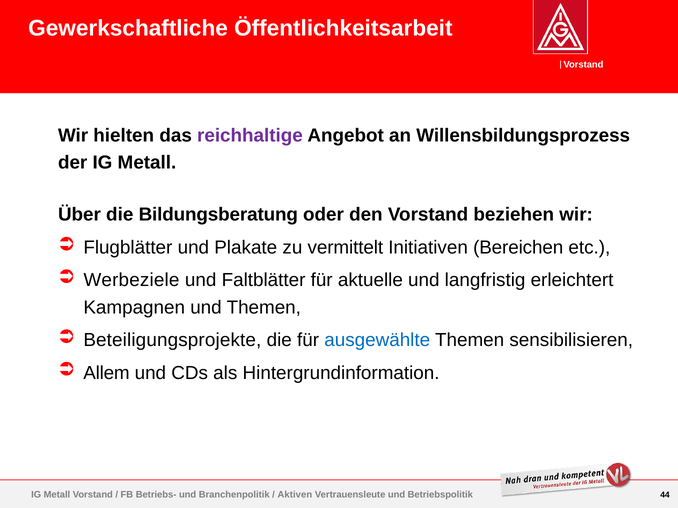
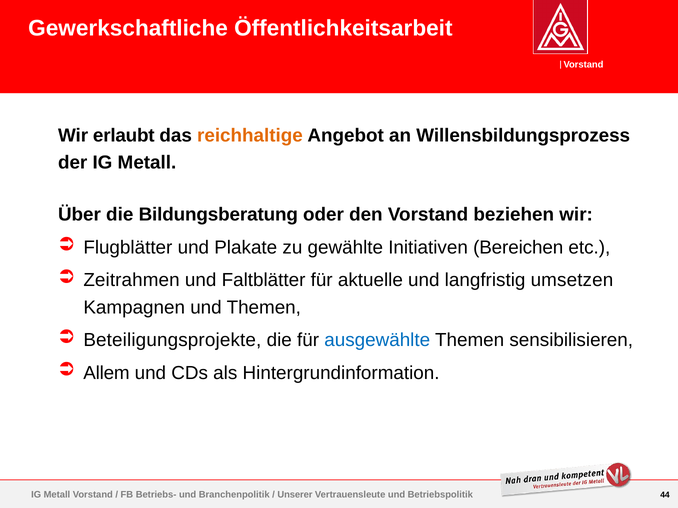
hielten: hielten -> erlaubt
reichhaltige colour: purple -> orange
vermittelt: vermittelt -> gewählte
Werbeziele: Werbeziele -> Zeitrahmen
erleichtert: erleichtert -> umsetzen
Aktiven: Aktiven -> Unserer
